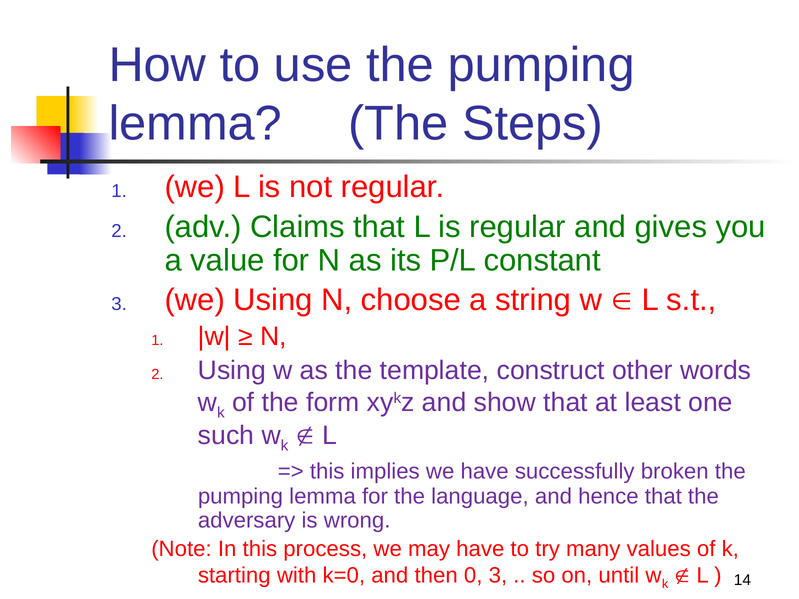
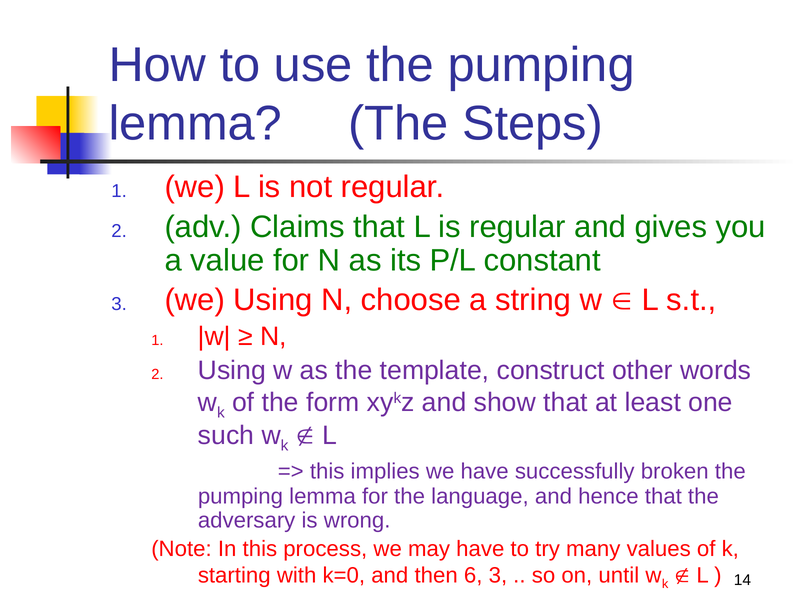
0: 0 -> 6
